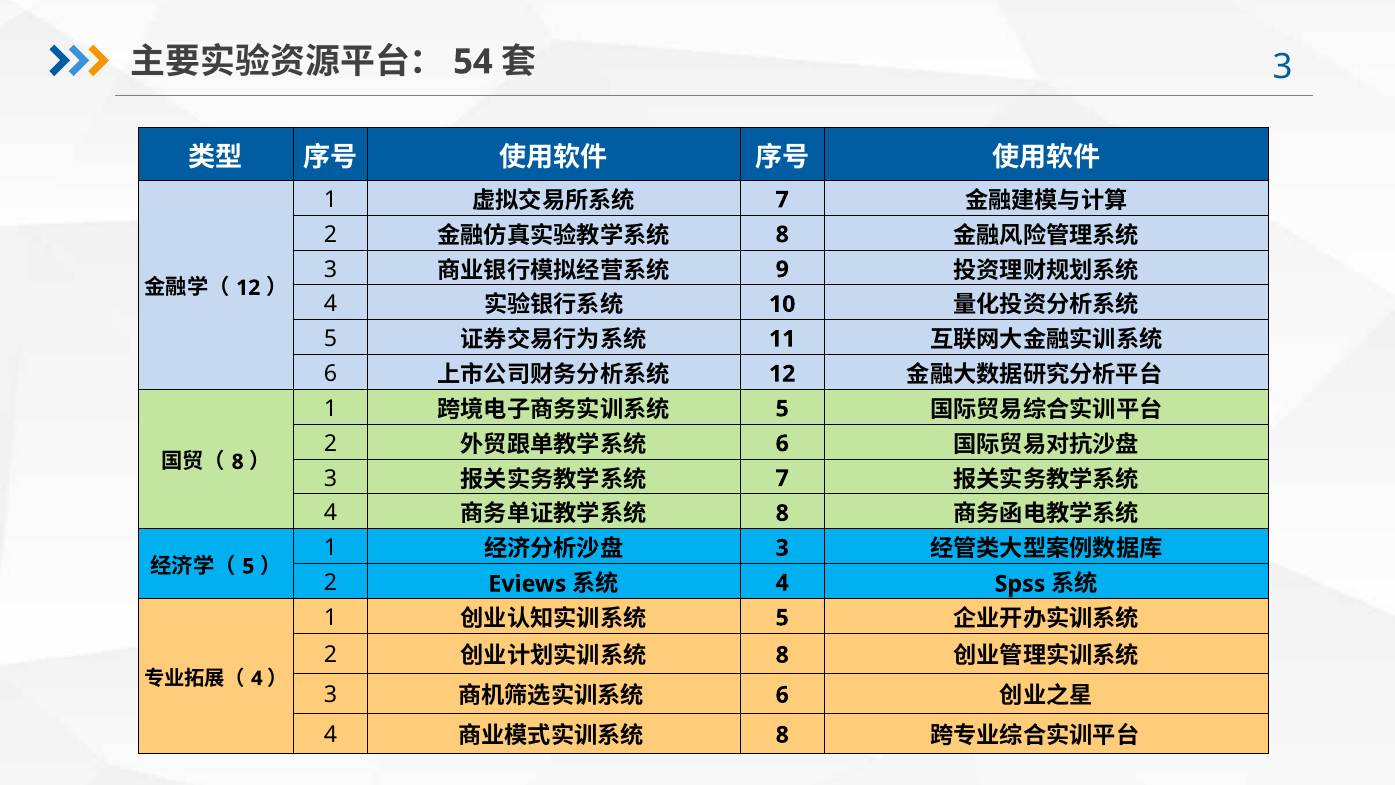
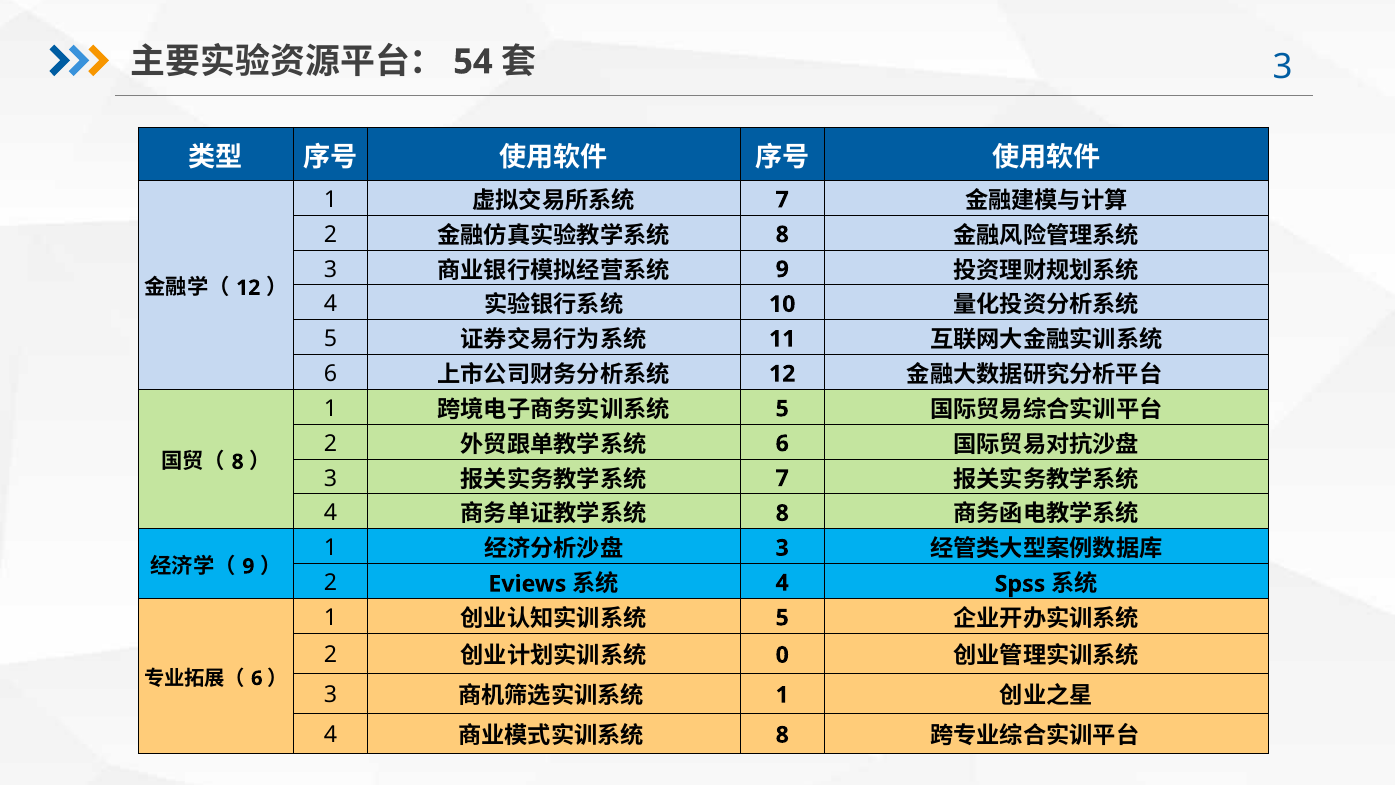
5 at (248, 566): 5 -> 9
8 at (782, 655): 8 -> 0
4 at (257, 678): 4 -> 6
6 at (782, 695): 6 -> 1
